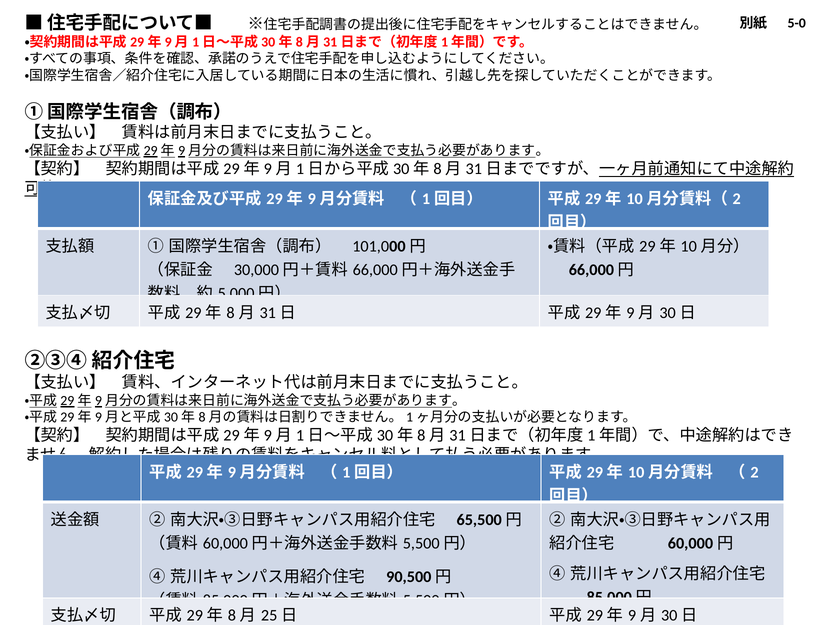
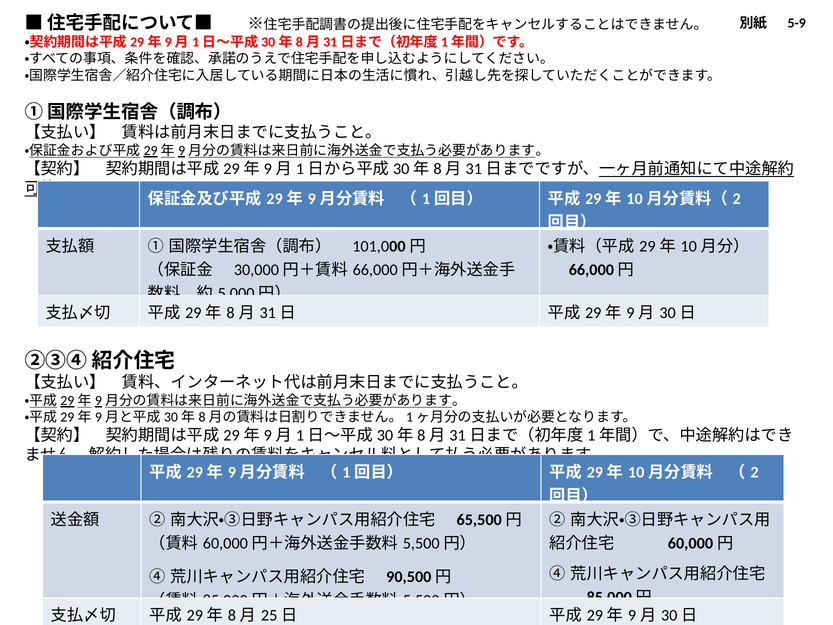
5-0: 5-0 -> 5-9
